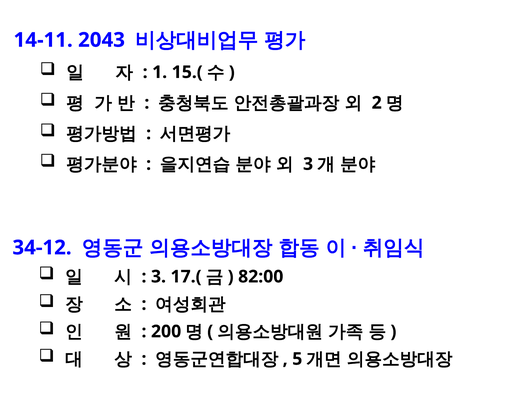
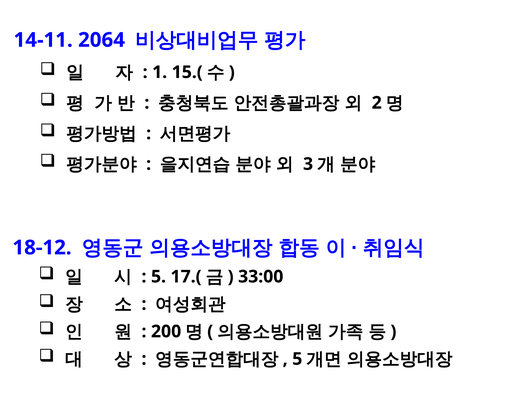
2043: 2043 -> 2064
34-12: 34-12 -> 18-12
3 at (159, 277): 3 -> 5
82:00: 82:00 -> 33:00
